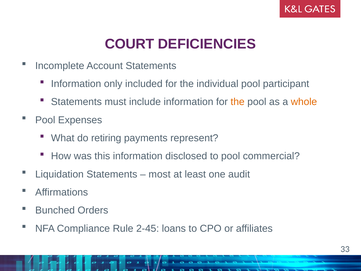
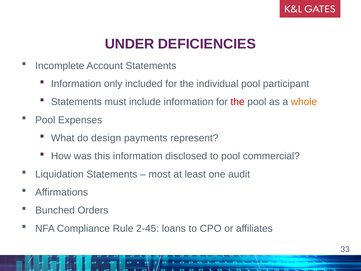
COURT: COURT -> UNDER
the at (238, 102) colour: orange -> red
retiring: retiring -> design
